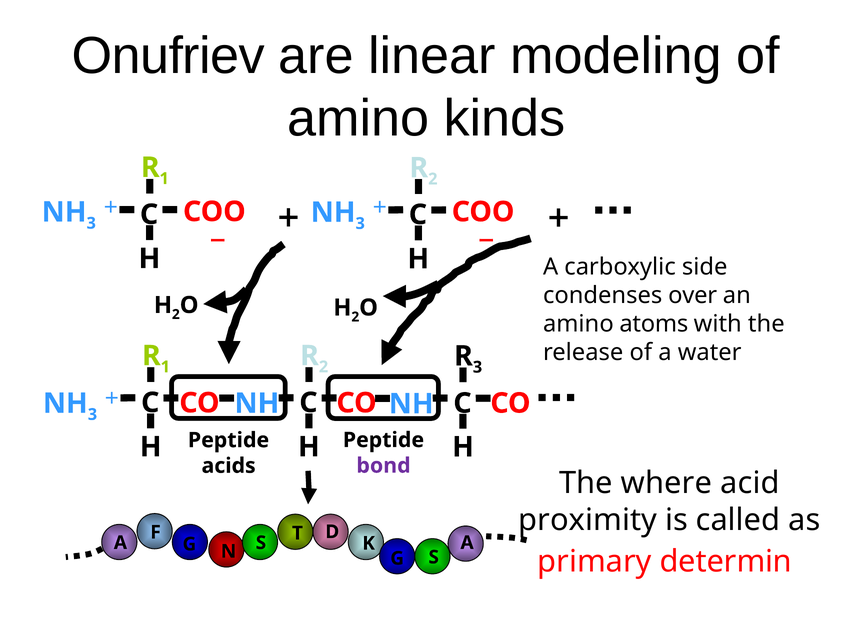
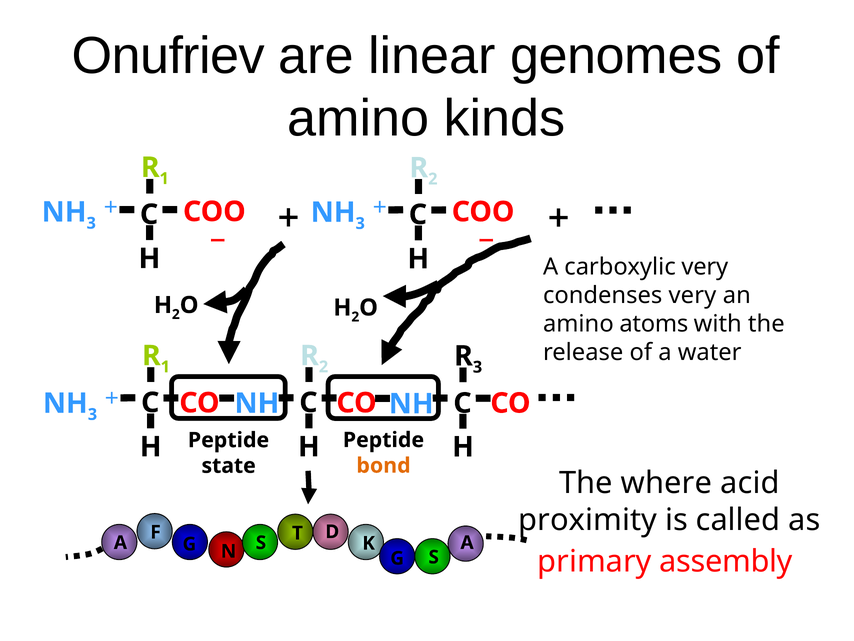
modeling: modeling -> genomes
carboxylic side: side -> very
condenses over: over -> very
bond colour: purple -> orange
acids: acids -> state
determin: determin -> assembly
